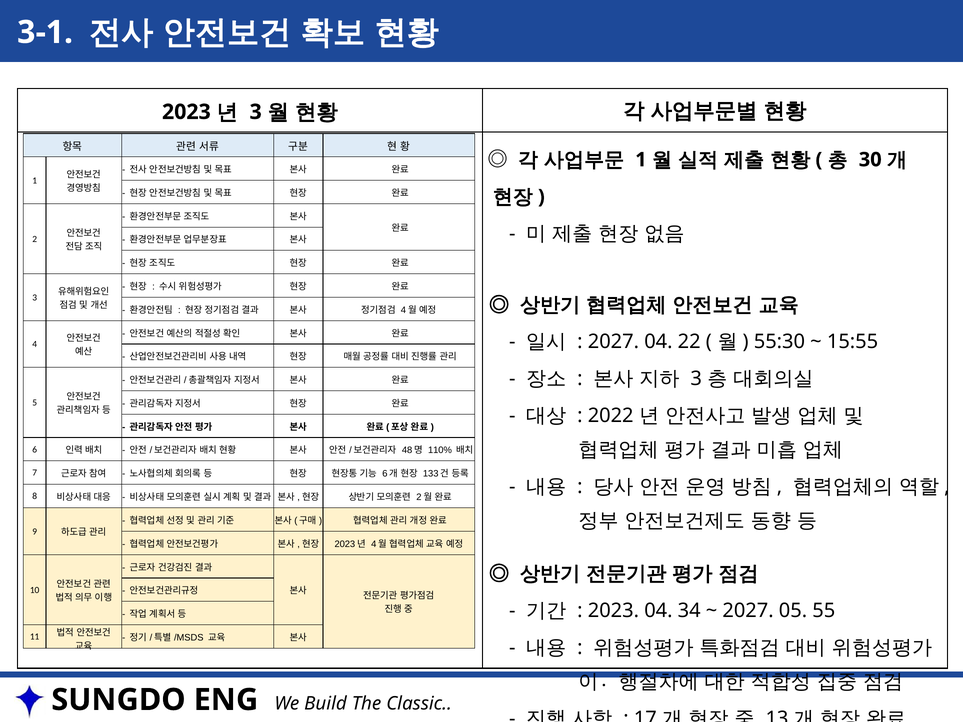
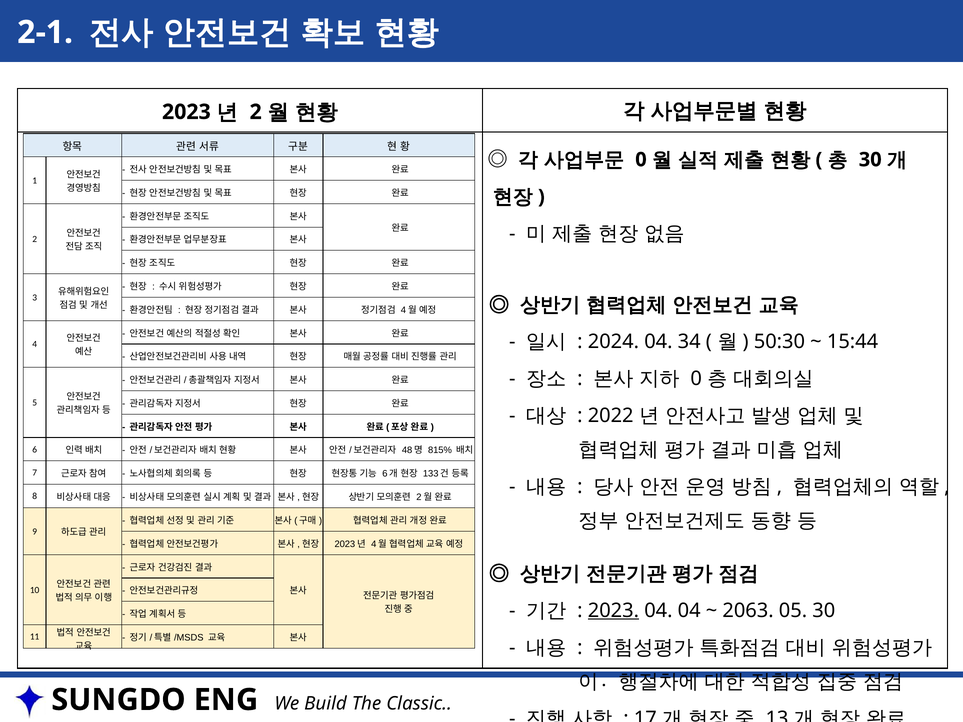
3-1: 3-1 -> 2-1
3 at (256, 112): 3 -> 2
1 at (641, 160): 1 -> 0
2027 at (613, 342): 2027 -> 2024
22: 22 -> 34
55:30: 55:30 -> 50:30
15:55: 15:55 -> 15:44
3 at (696, 379): 3 -> 0
110%: 110% -> 815%
2023 at (613, 611) underline: none -> present
04 34: 34 -> 04
2027 at (748, 611): 2027 -> 2063
05 55: 55 -> 30
